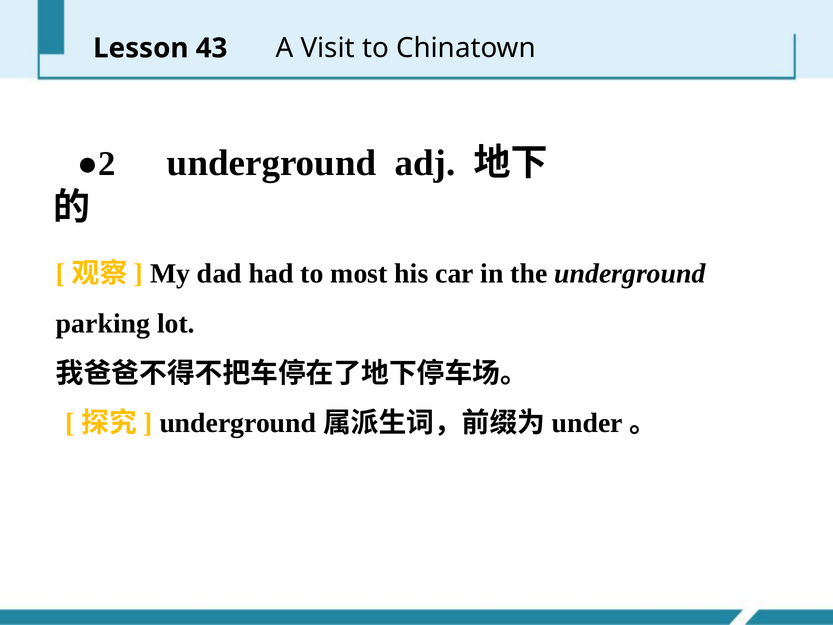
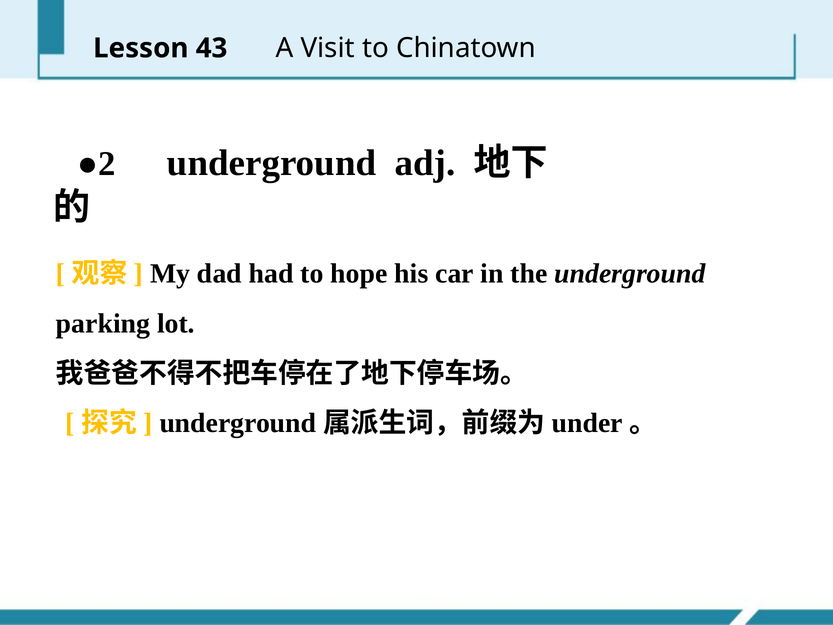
most: most -> hope
